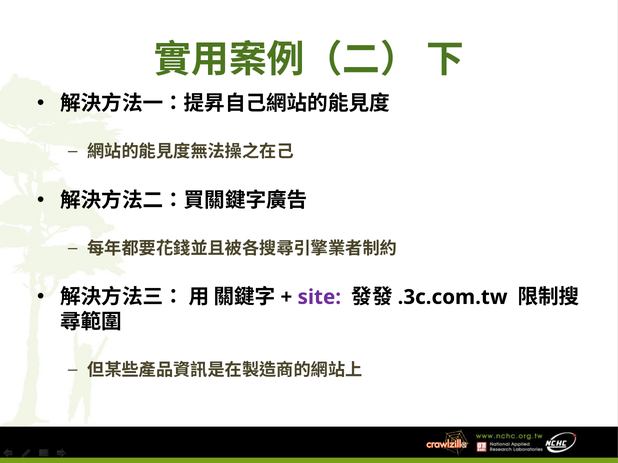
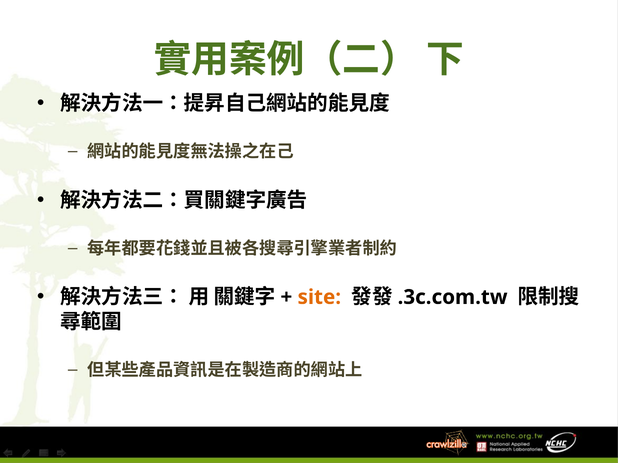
site colour: purple -> orange
